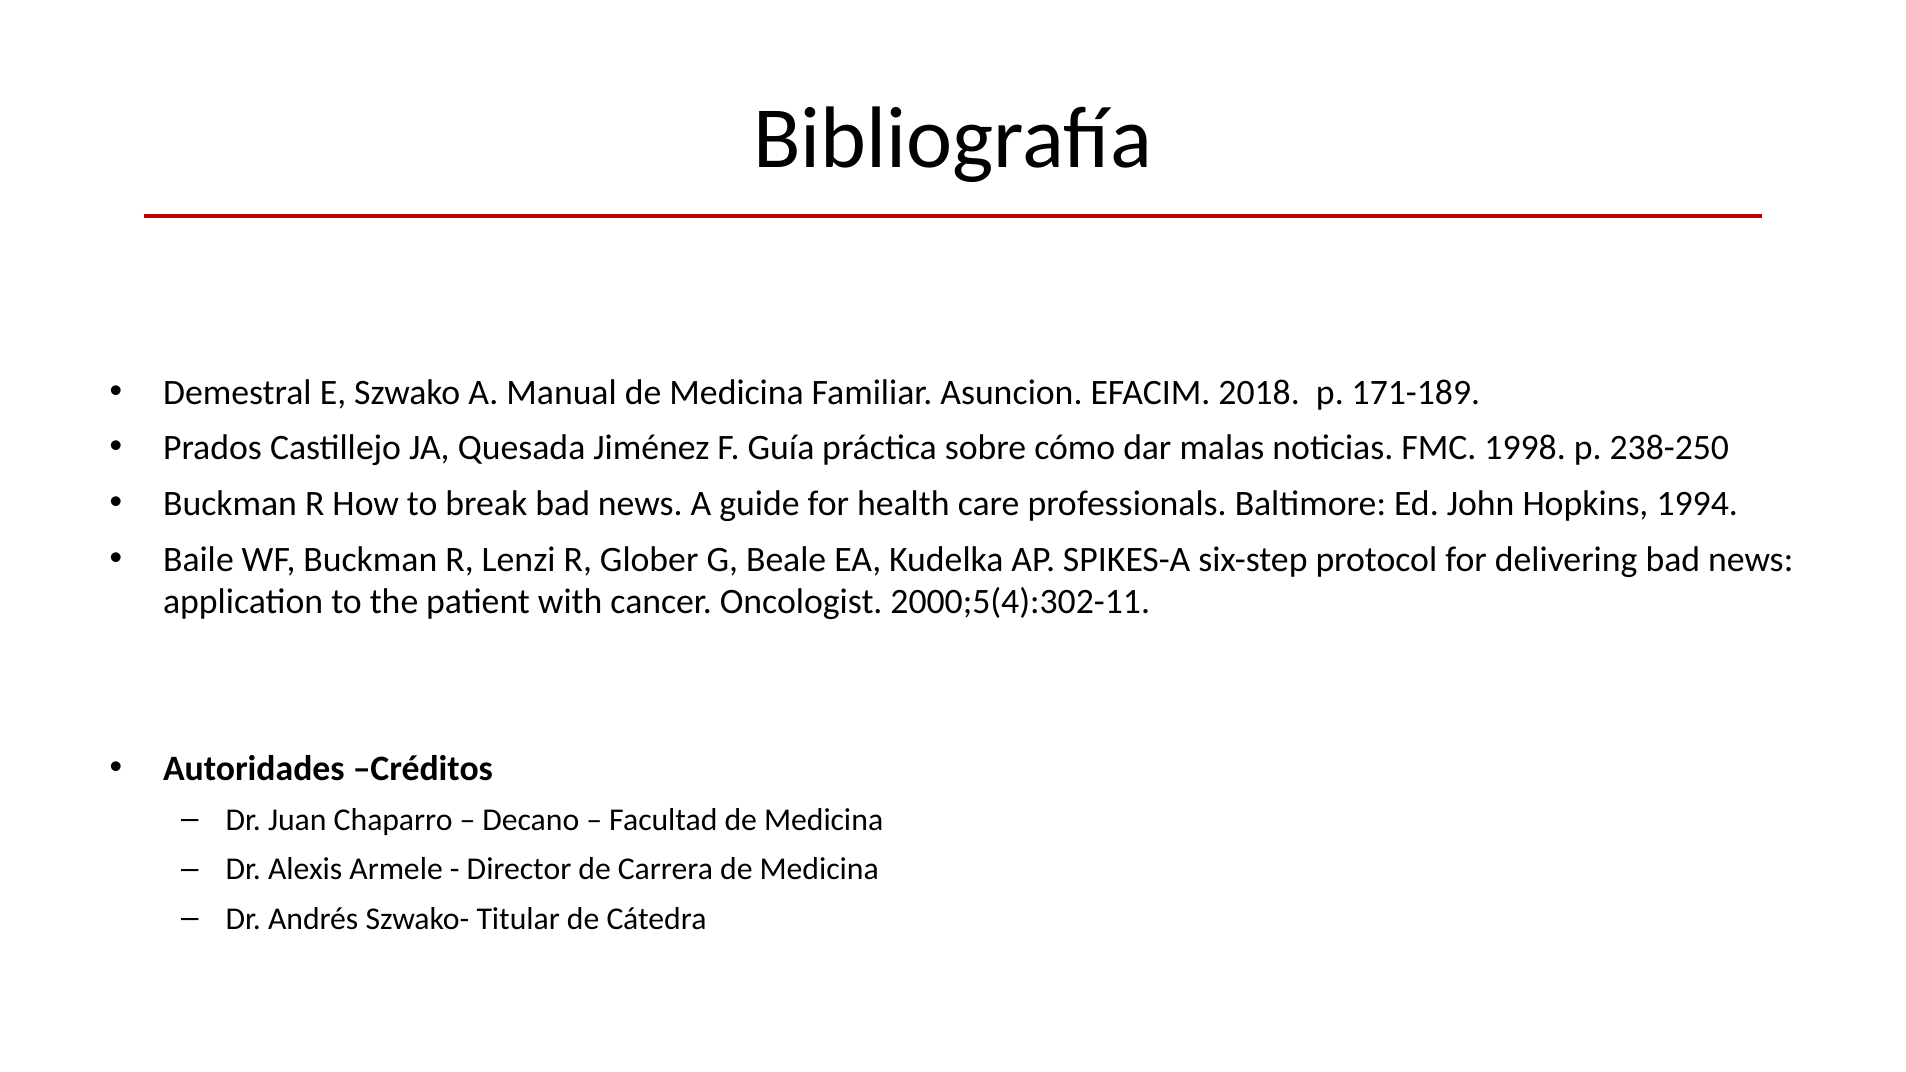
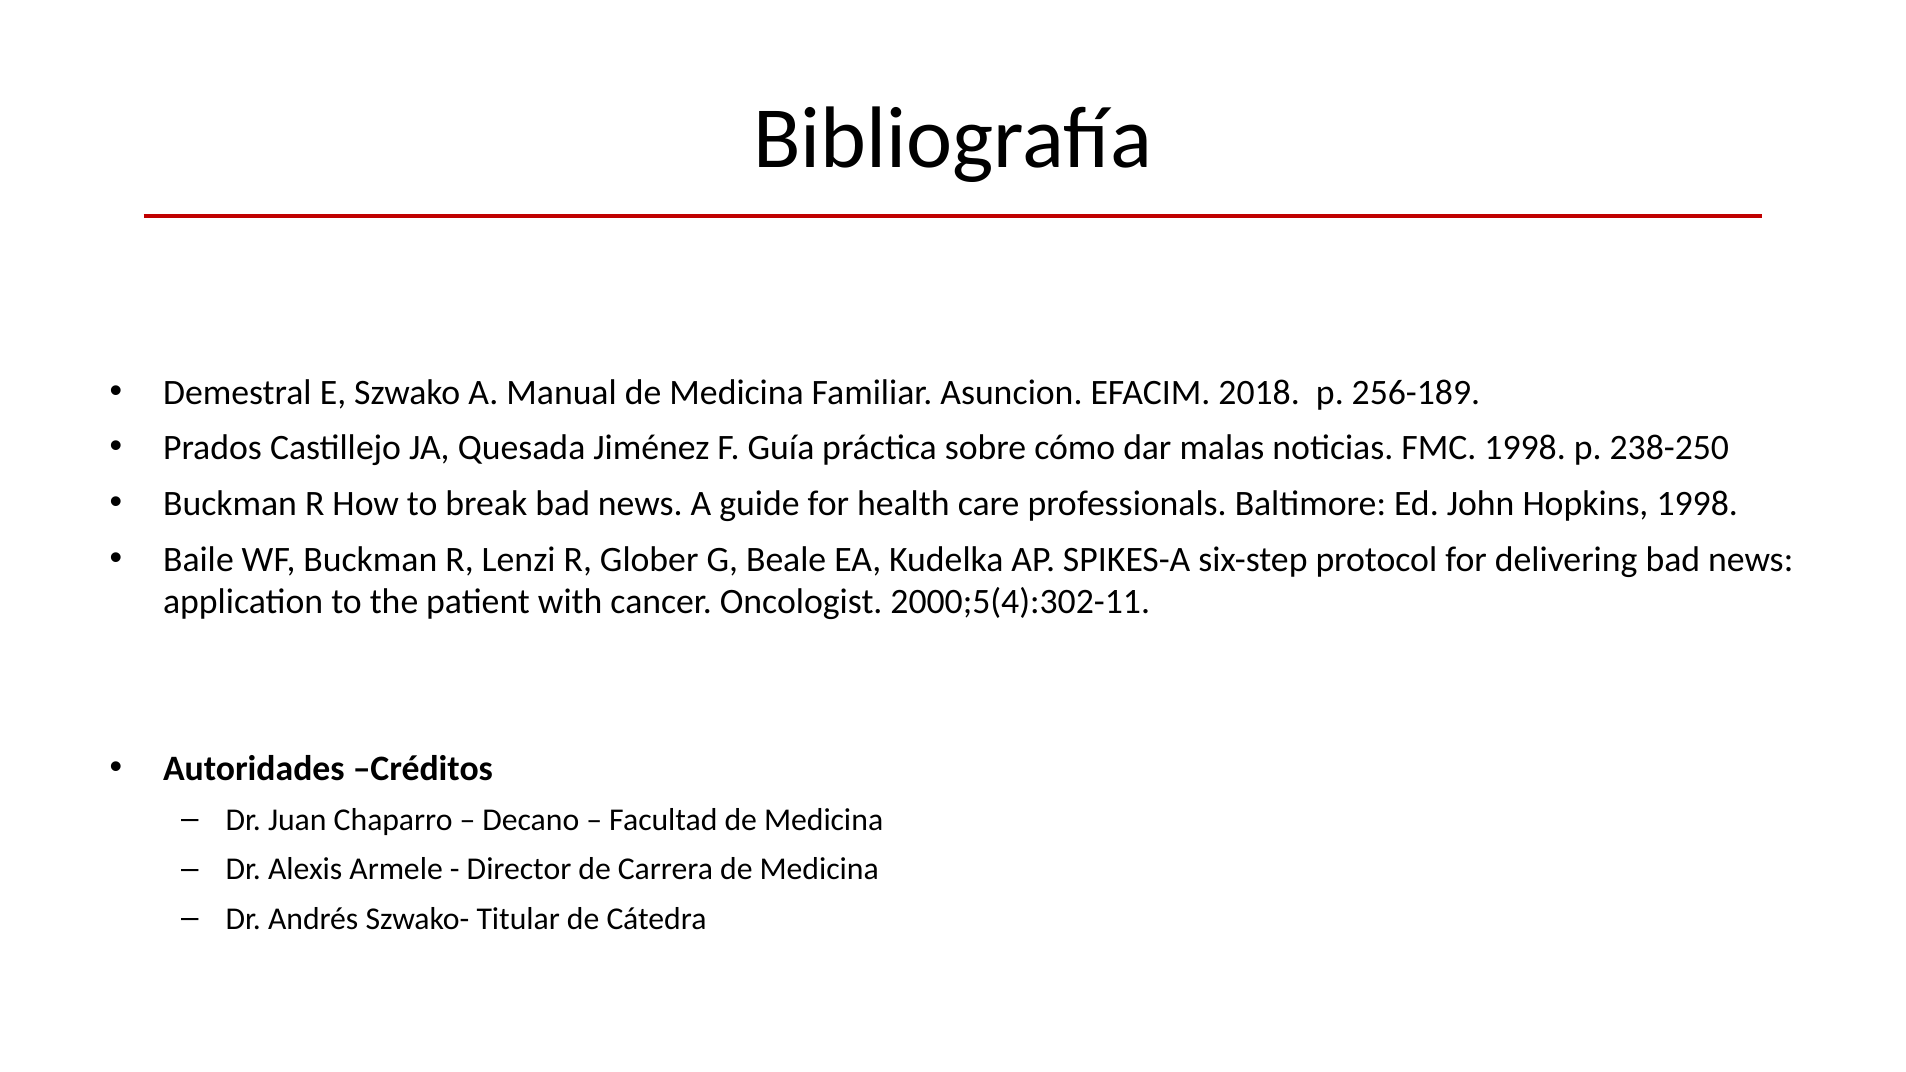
171-189: 171-189 -> 256-189
Hopkins 1994: 1994 -> 1998
